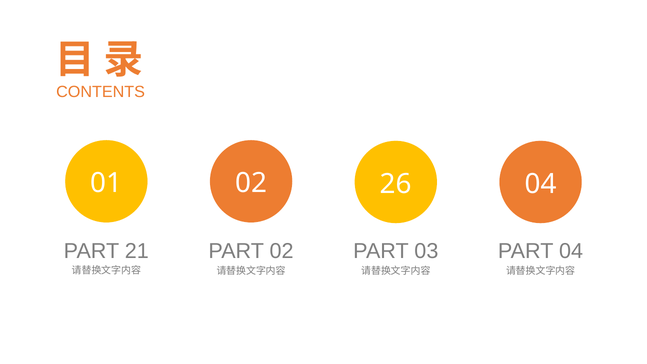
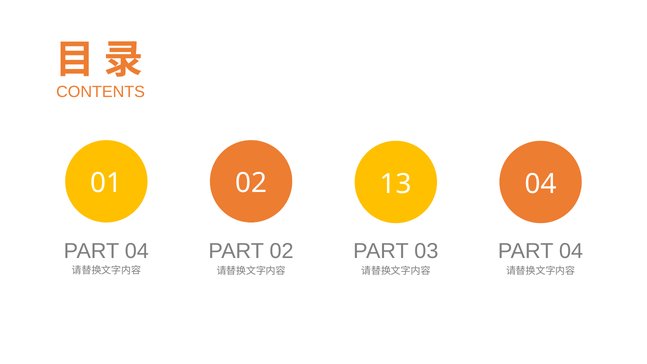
26: 26 -> 13
21 at (137, 251): 21 -> 04
